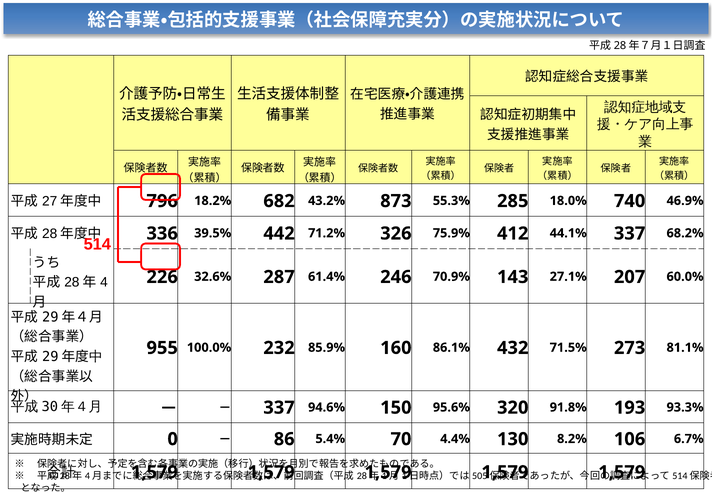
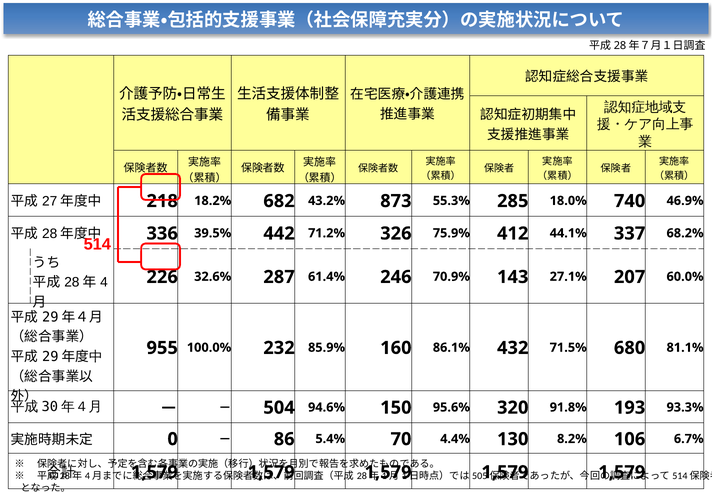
796: 796 -> 218
273: 273 -> 680
337 at (279, 408): 337 -> 504
